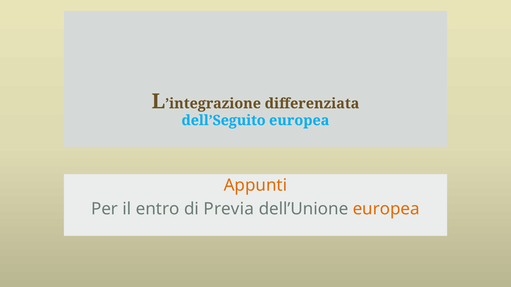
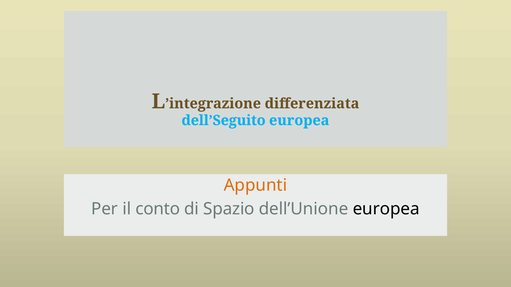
entro: entro -> conto
Previa: Previa -> Spazio
europea at (386, 209) colour: orange -> black
